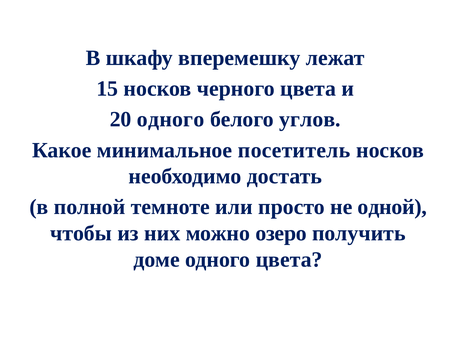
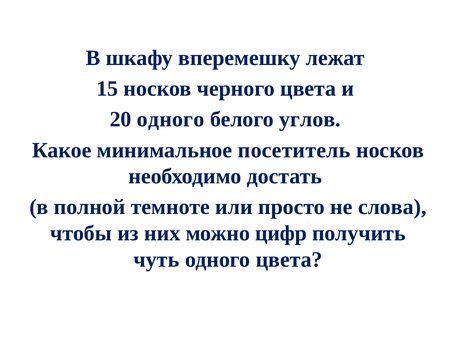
одной: одной -> слова
озеро: озеро -> цифр
доме: доме -> чуть
